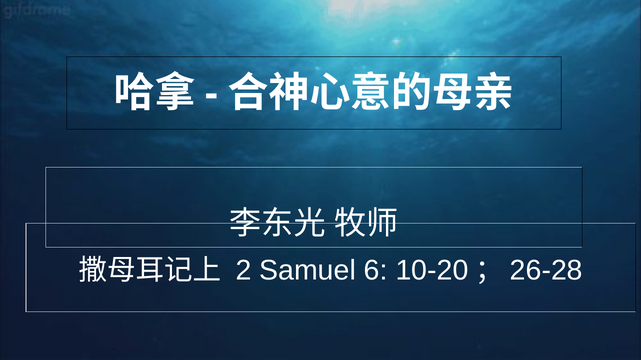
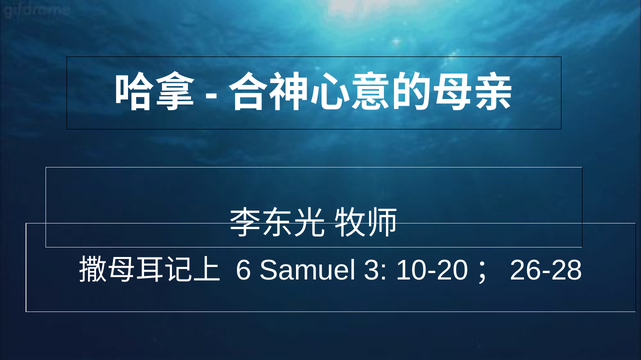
2: 2 -> 6
6: 6 -> 3
